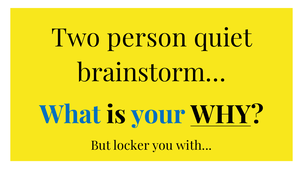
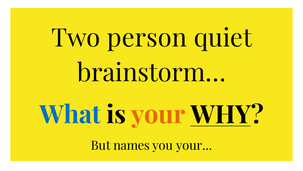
your at (158, 114) colour: blue -> orange
locker: locker -> names
you with: with -> your
